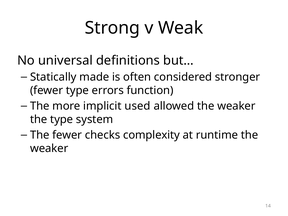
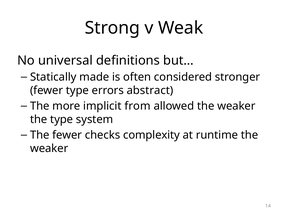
function: function -> abstract
used: used -> from
